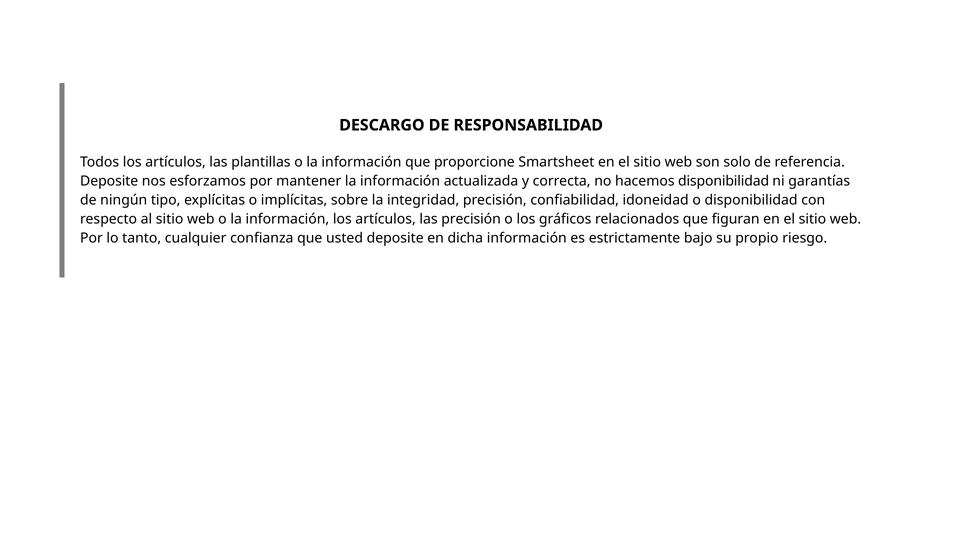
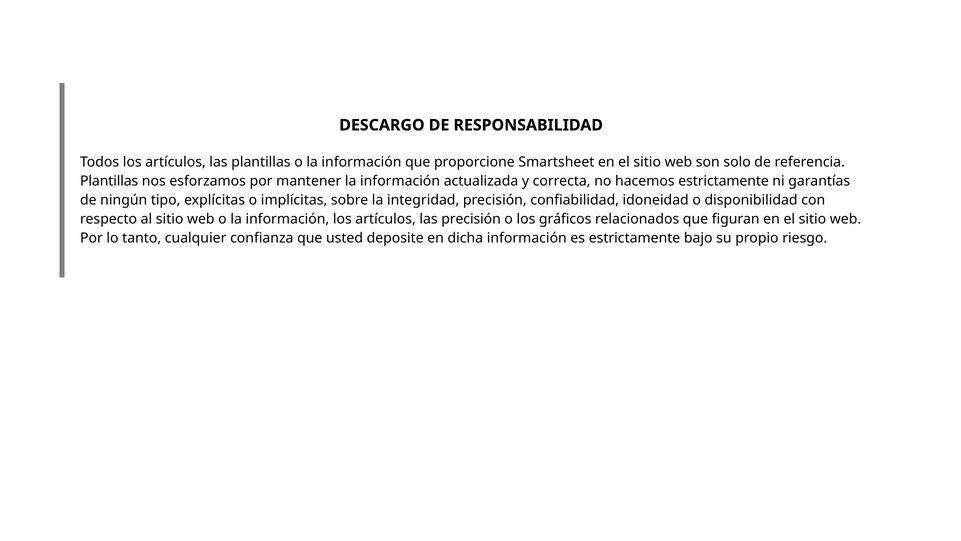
Deposite at (109, 181): Deposite -> Plantillas
hacemos disponibilidad: disponibilidad -> estrictamente
